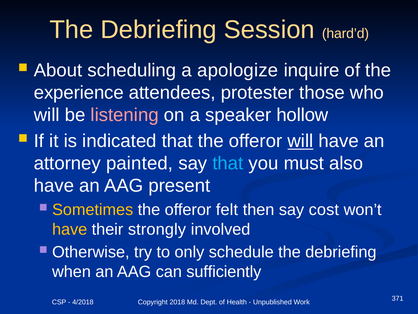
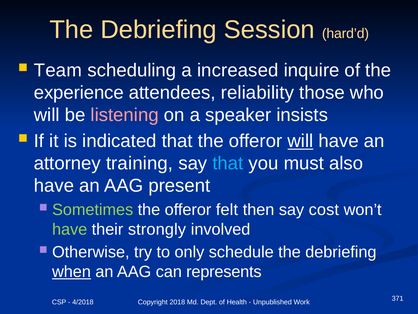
About: About -> Team
apologize: apologize -> increased
protester: protester -> reliability
hollow: hollow -> insists
painted: painted -> training
Sometimes colour: yellow -> light green
have at (70, 229) colour: yellow -> light green
when underline: none -> present
sufficiently: sufficiently -> represents
